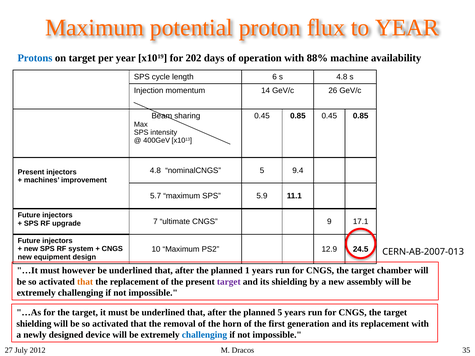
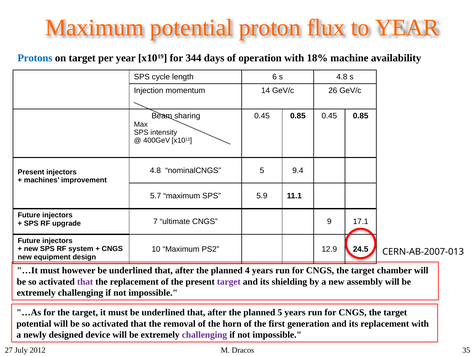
202: 202 -> 344
88%: 88% -> 18%
1: 1 -> 4
that at (85, 282) colour: orange -> purple
shielding at (34, 324): shielding -> potential
challenging at (204, 335) colour: blue -> purple
